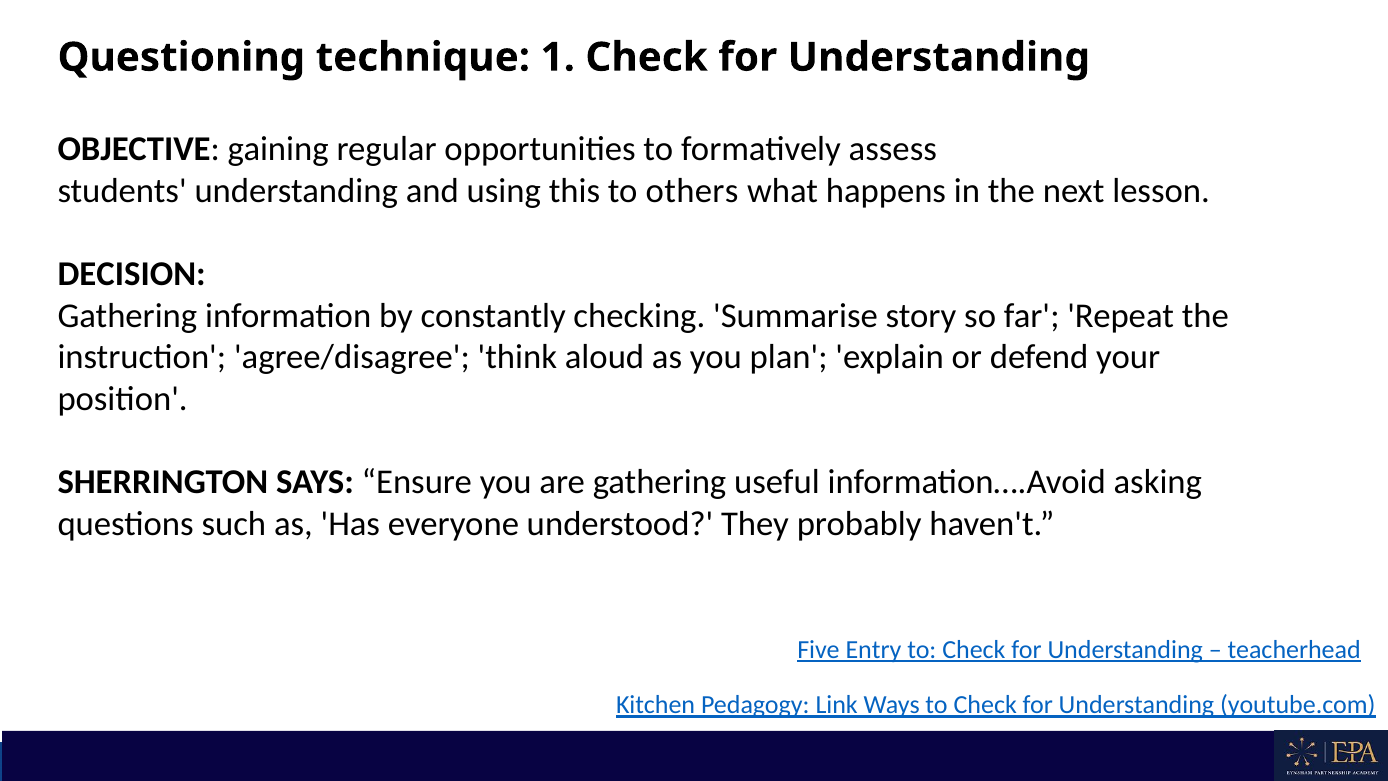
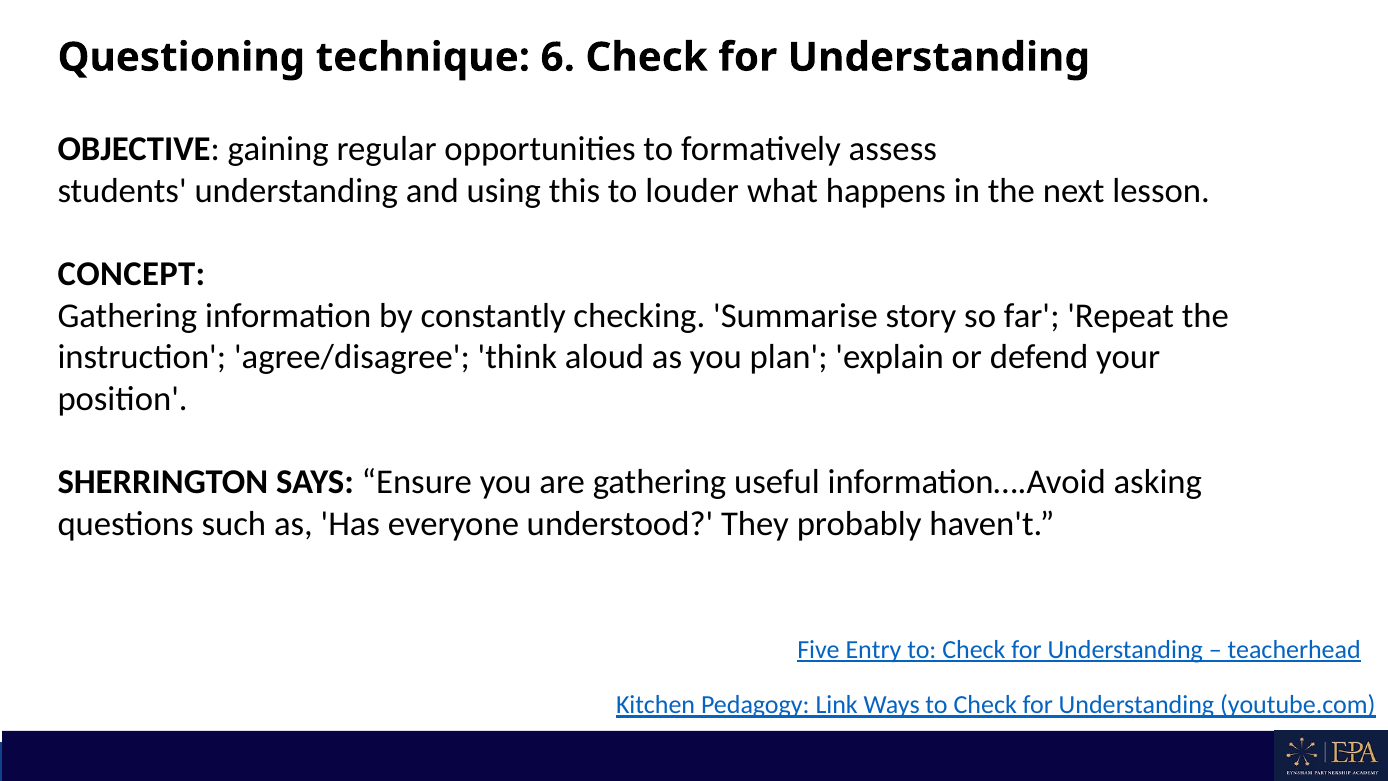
1: 1 -> 6
others: others -> louder
DECISION: DECISION -> CONCEPT
